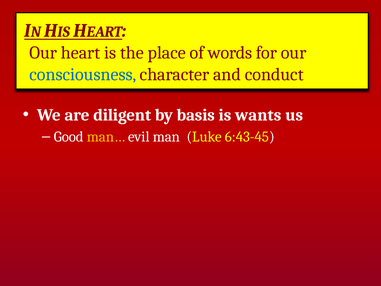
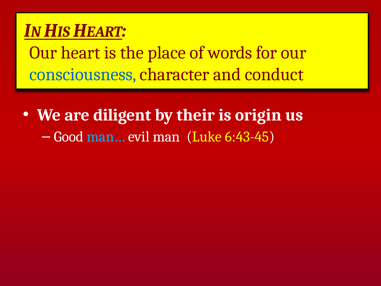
basis: basis -> their
wants: wants -> origin
man… colour: yellow -> light blue
